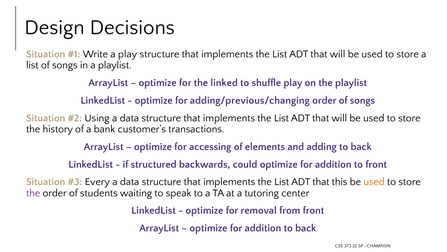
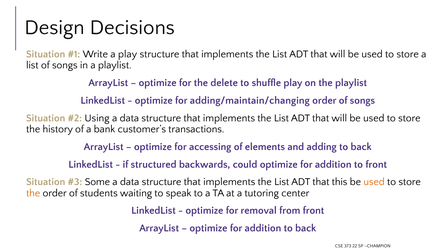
linked: linked -> delete
adding/previous/changing: adding/previous/changing -> adding/maintain/changing
Every: Every -> Some
the at (33, 193) colour: purple -> orange
